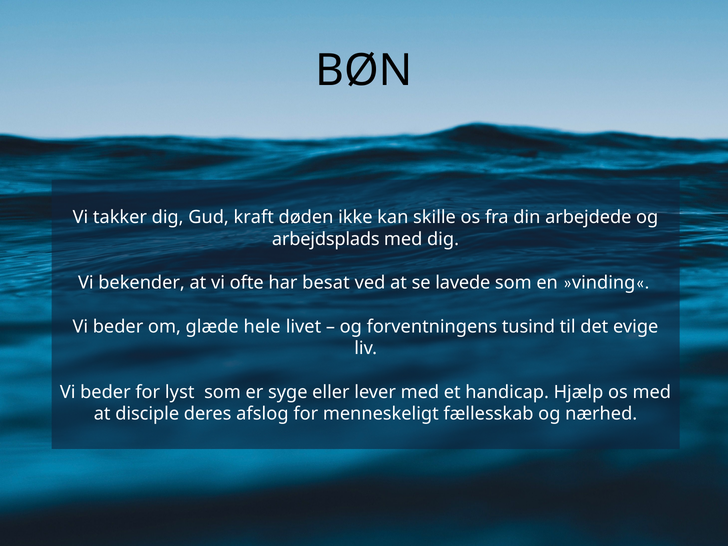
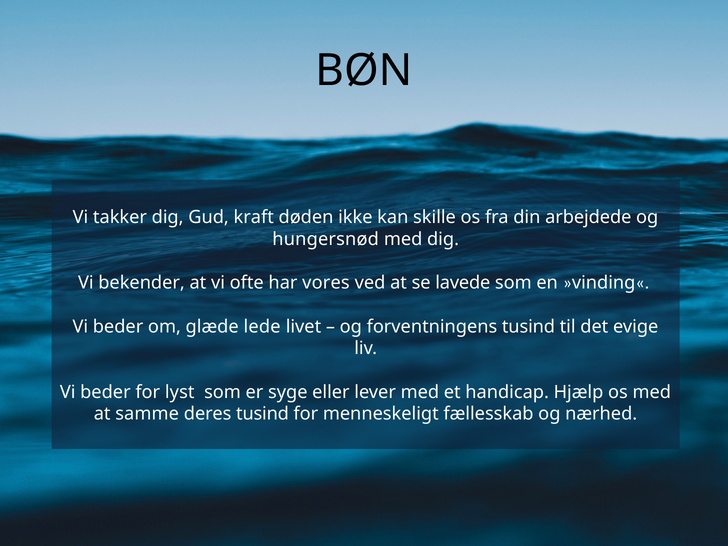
arbejdsplads: arbejdsplads -> hungersnød
besat: besat -> vores
hele: hele -> lede
disciple: disciple -> samme
deres afslog: afslog -> tusind
